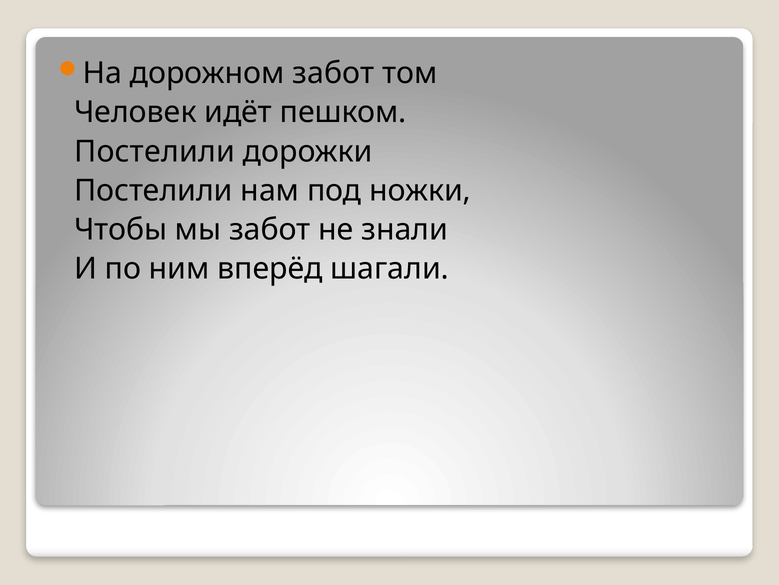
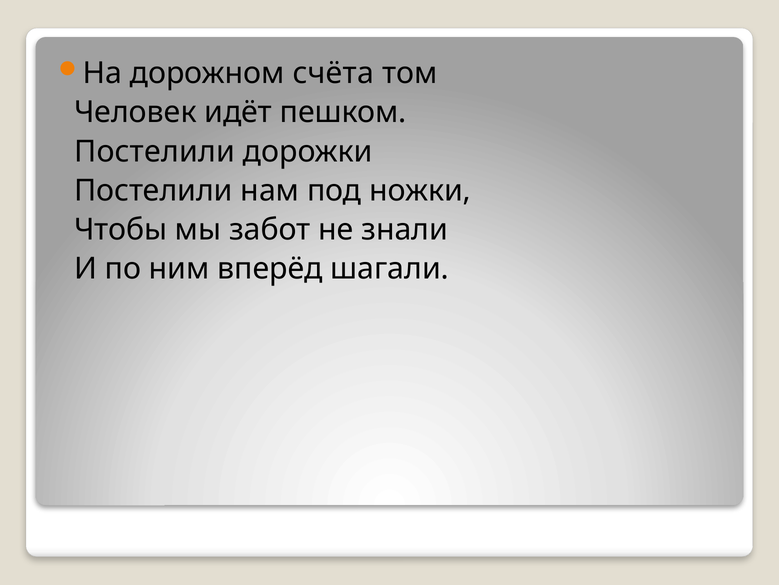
дорожном забот: забот -> счёта
